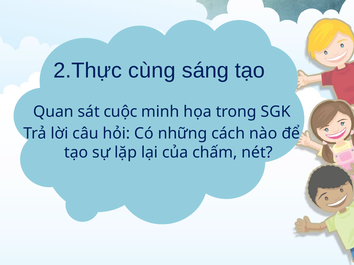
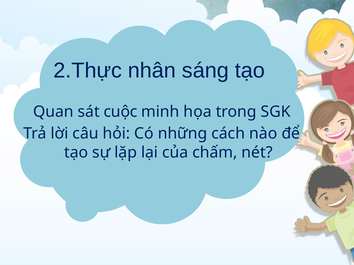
cùng: cùng -> nhân
